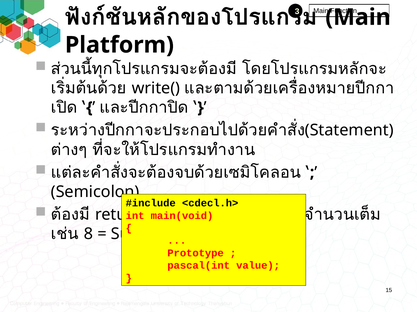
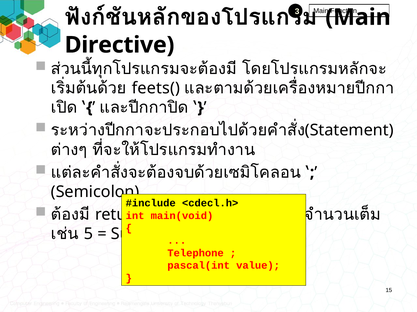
Platform: Platform -> Directive
write(: write( -> feets(
8: 8 -> 5
Prototype: Prototype -> Telephone
